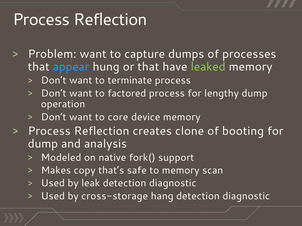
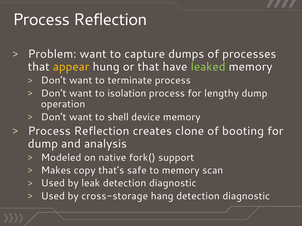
appear colour: light blue -> yellow
factored: factored -> isolation
core: core -> shell
